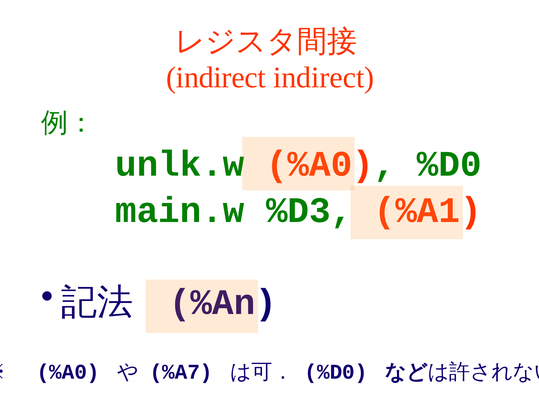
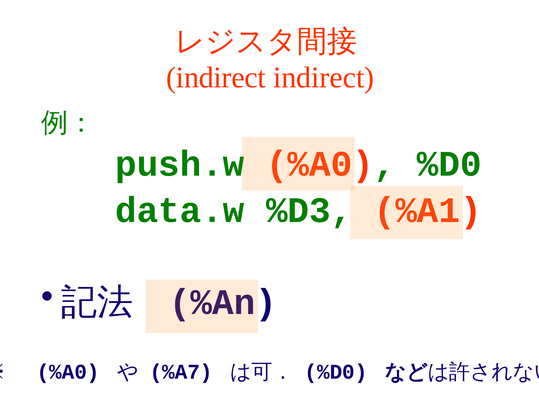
unlk.w: unlk.w -> push.w
main.w: main.w -> data.w
